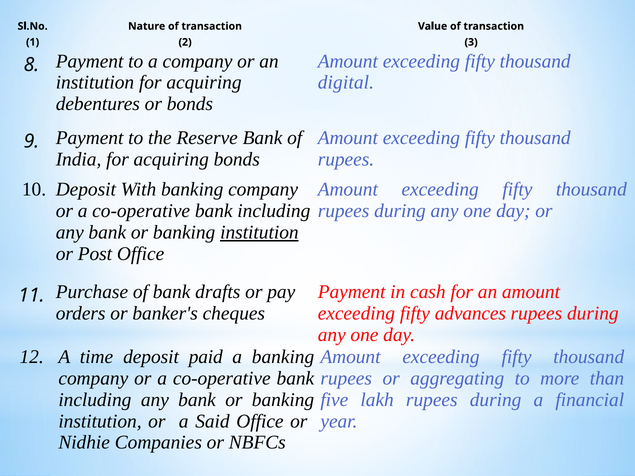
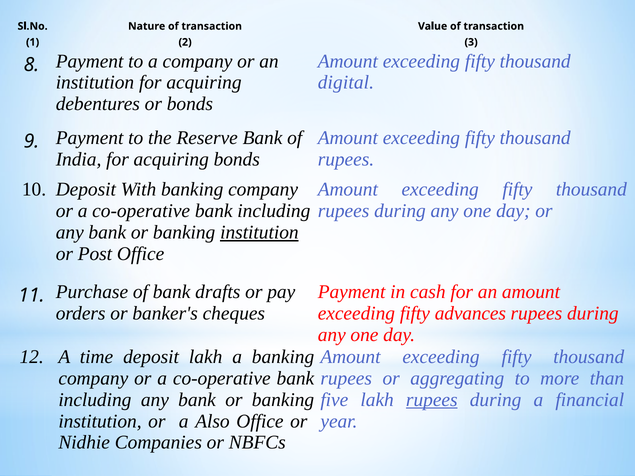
deposit paid: paid -> lakh
rupees at (432, 400) underline: none -> present
Said: Said -> Also
